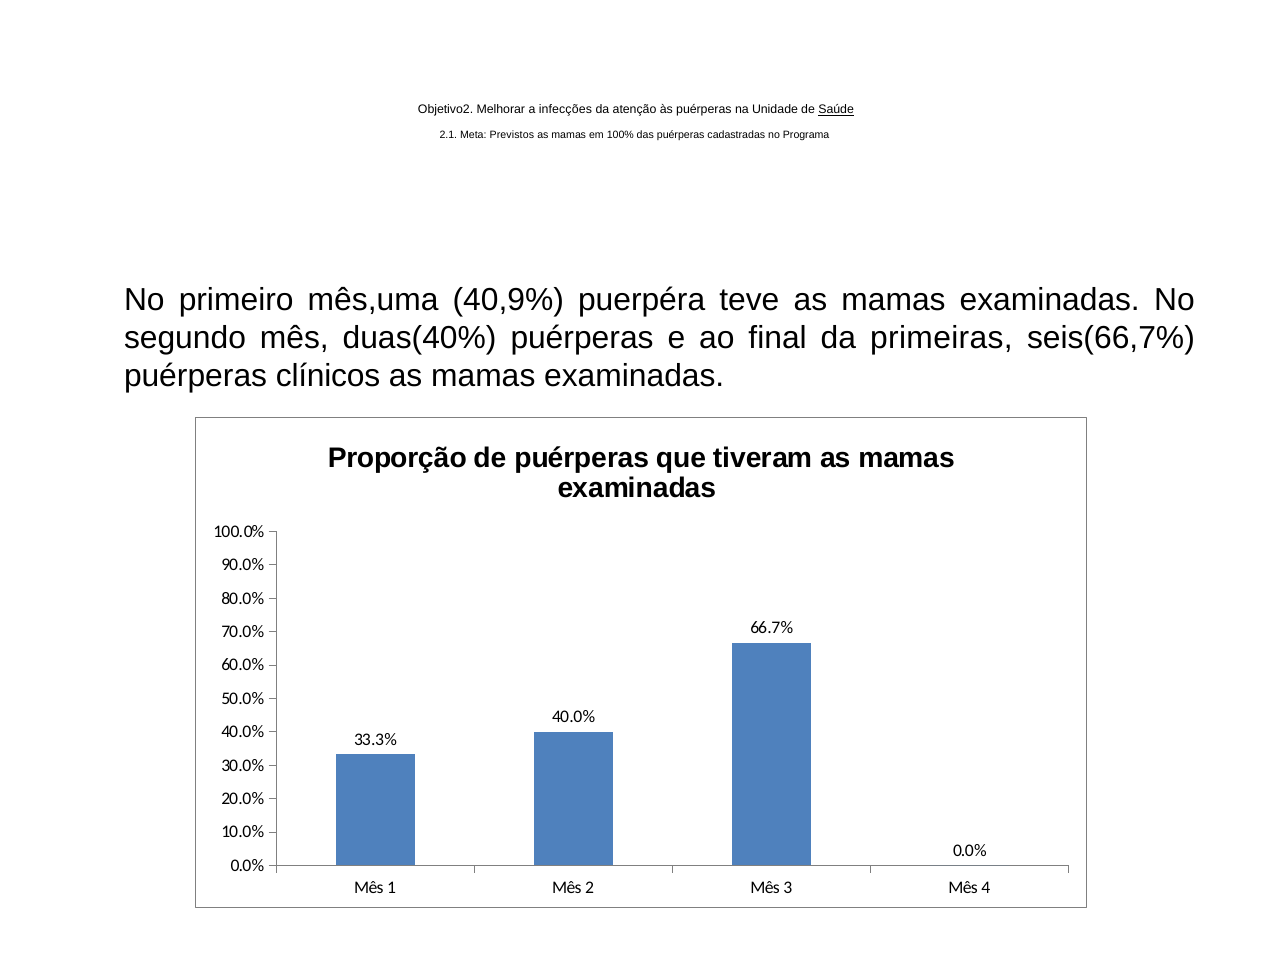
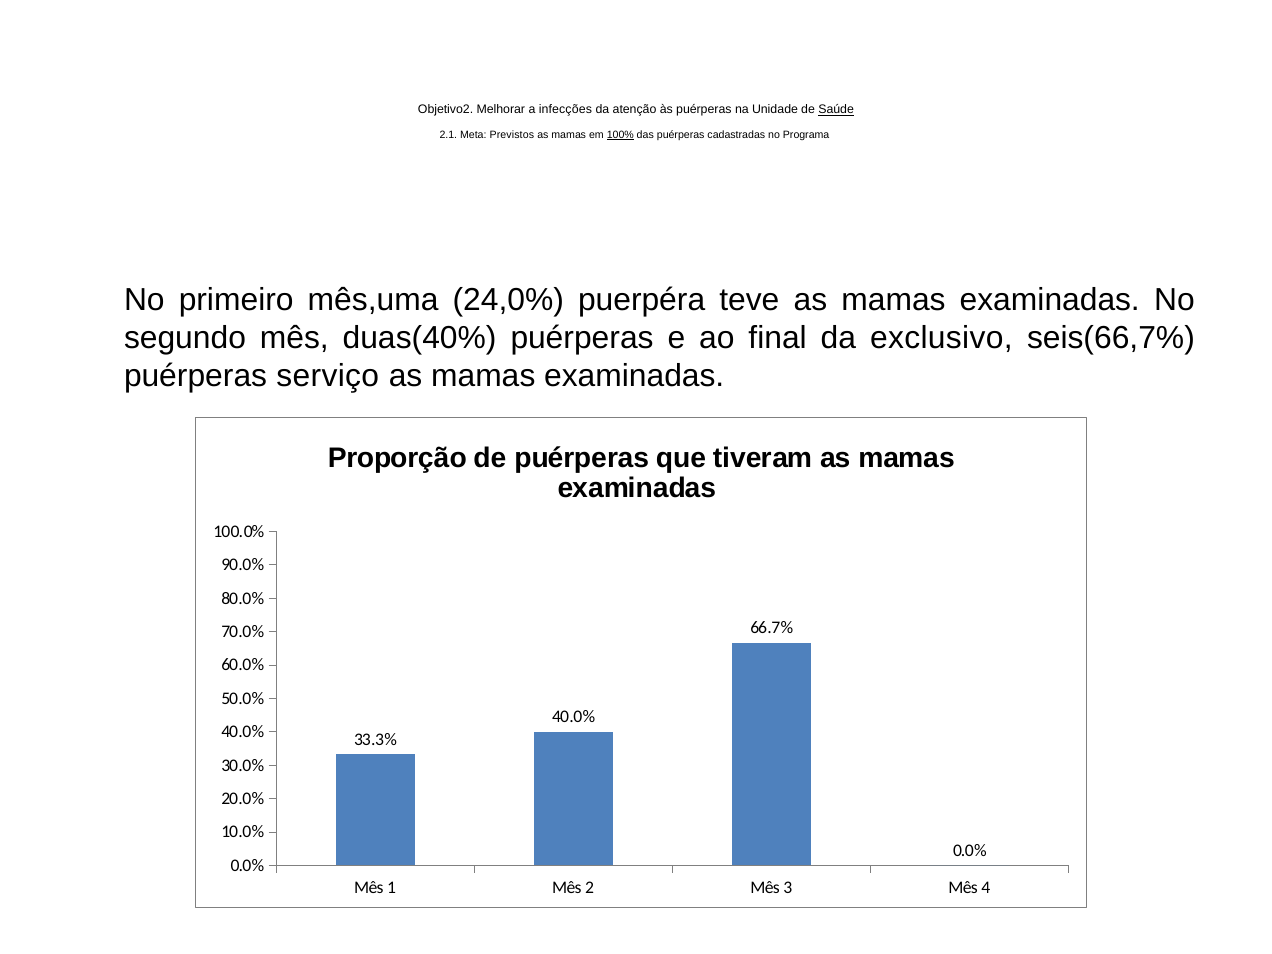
100% underline: none -> present
40,9%: 40,9% -> 24,0%
primeiras: primeiras -> exclusivo
clínicos: clínicos -> serviço
